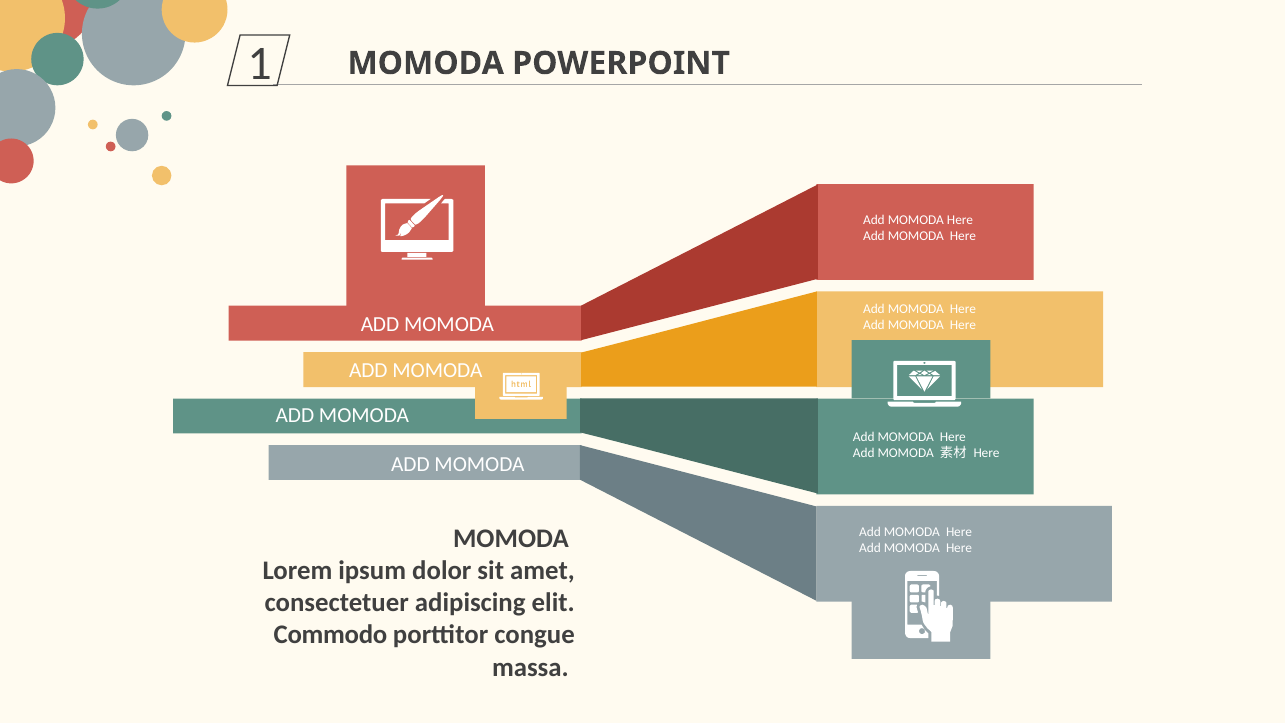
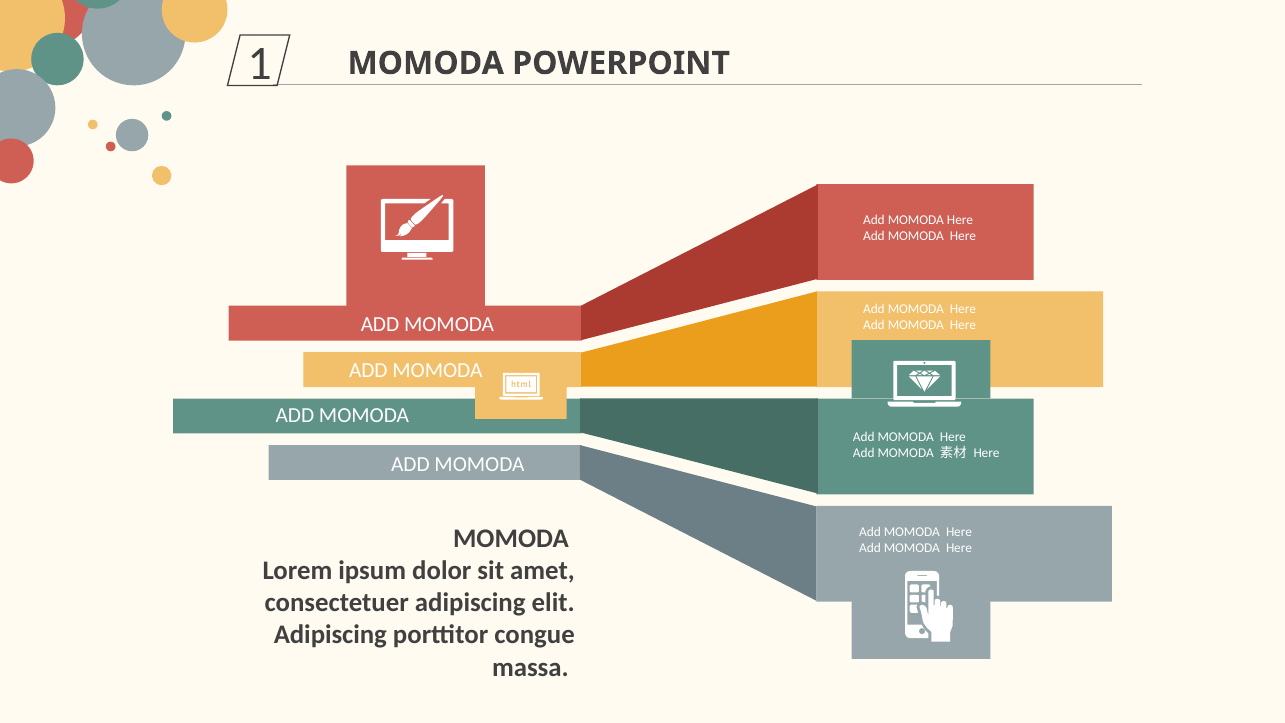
Commodo at (330, 635): Commodo -> Adipiscing
